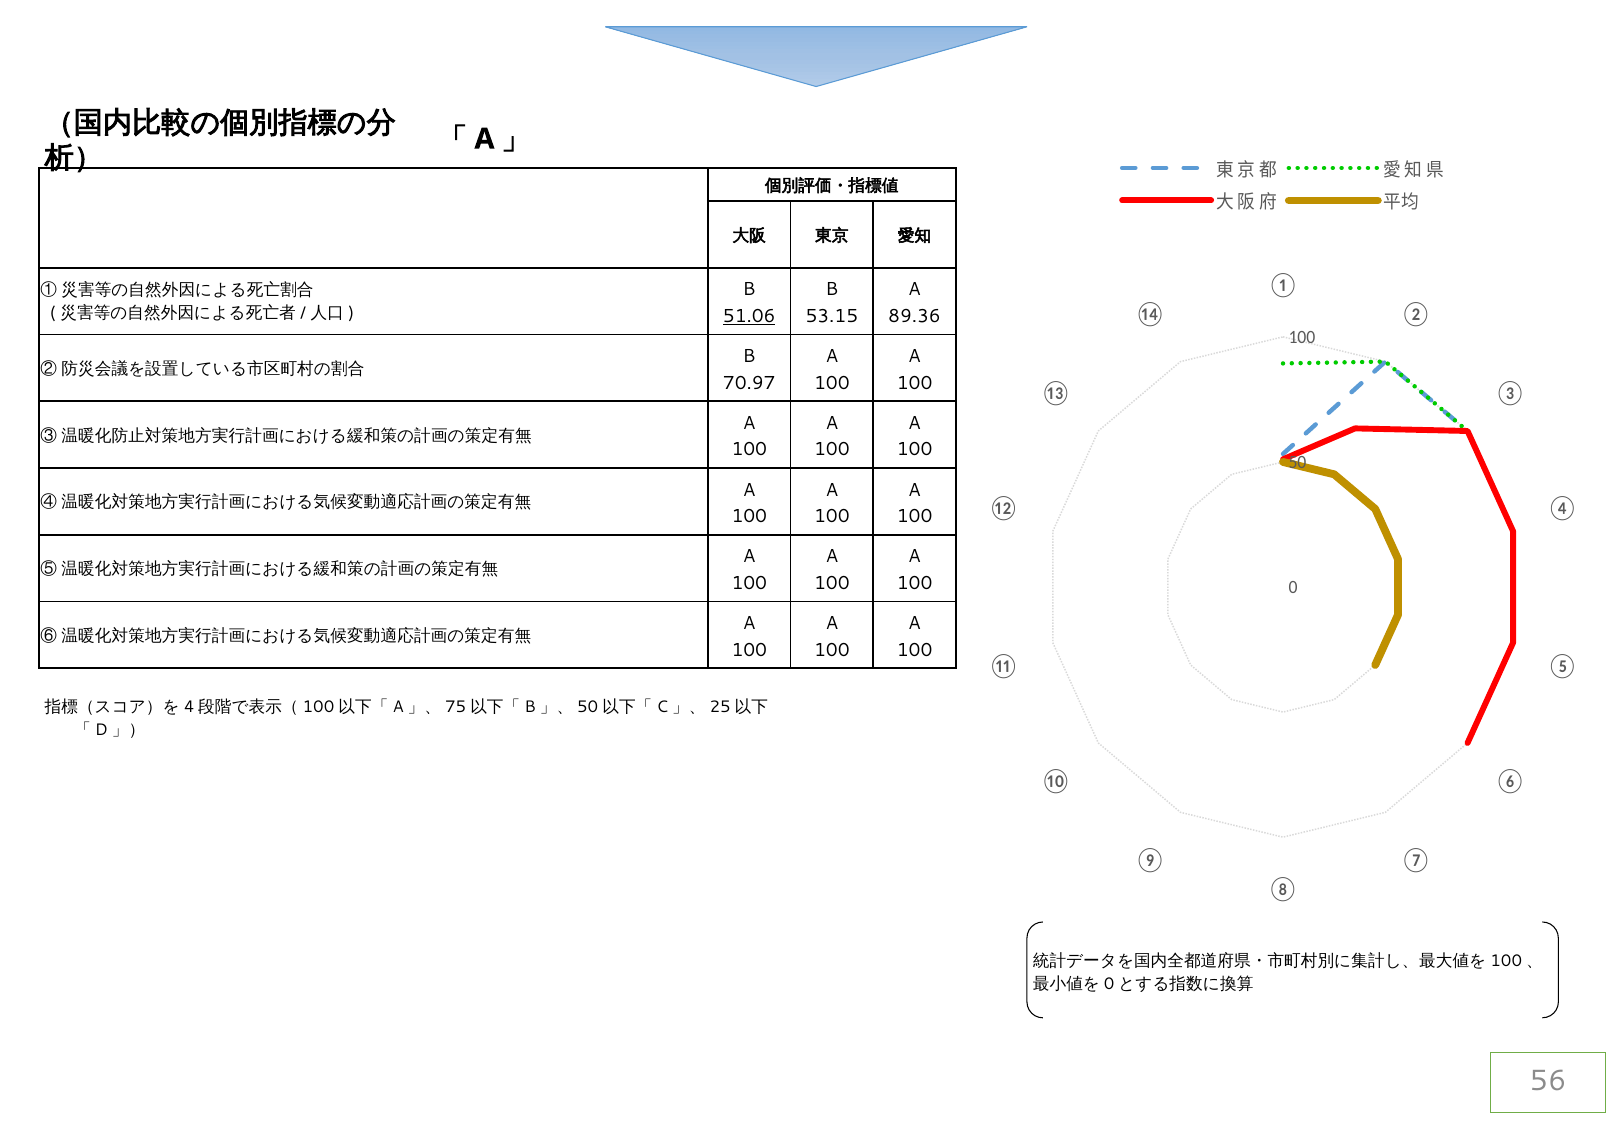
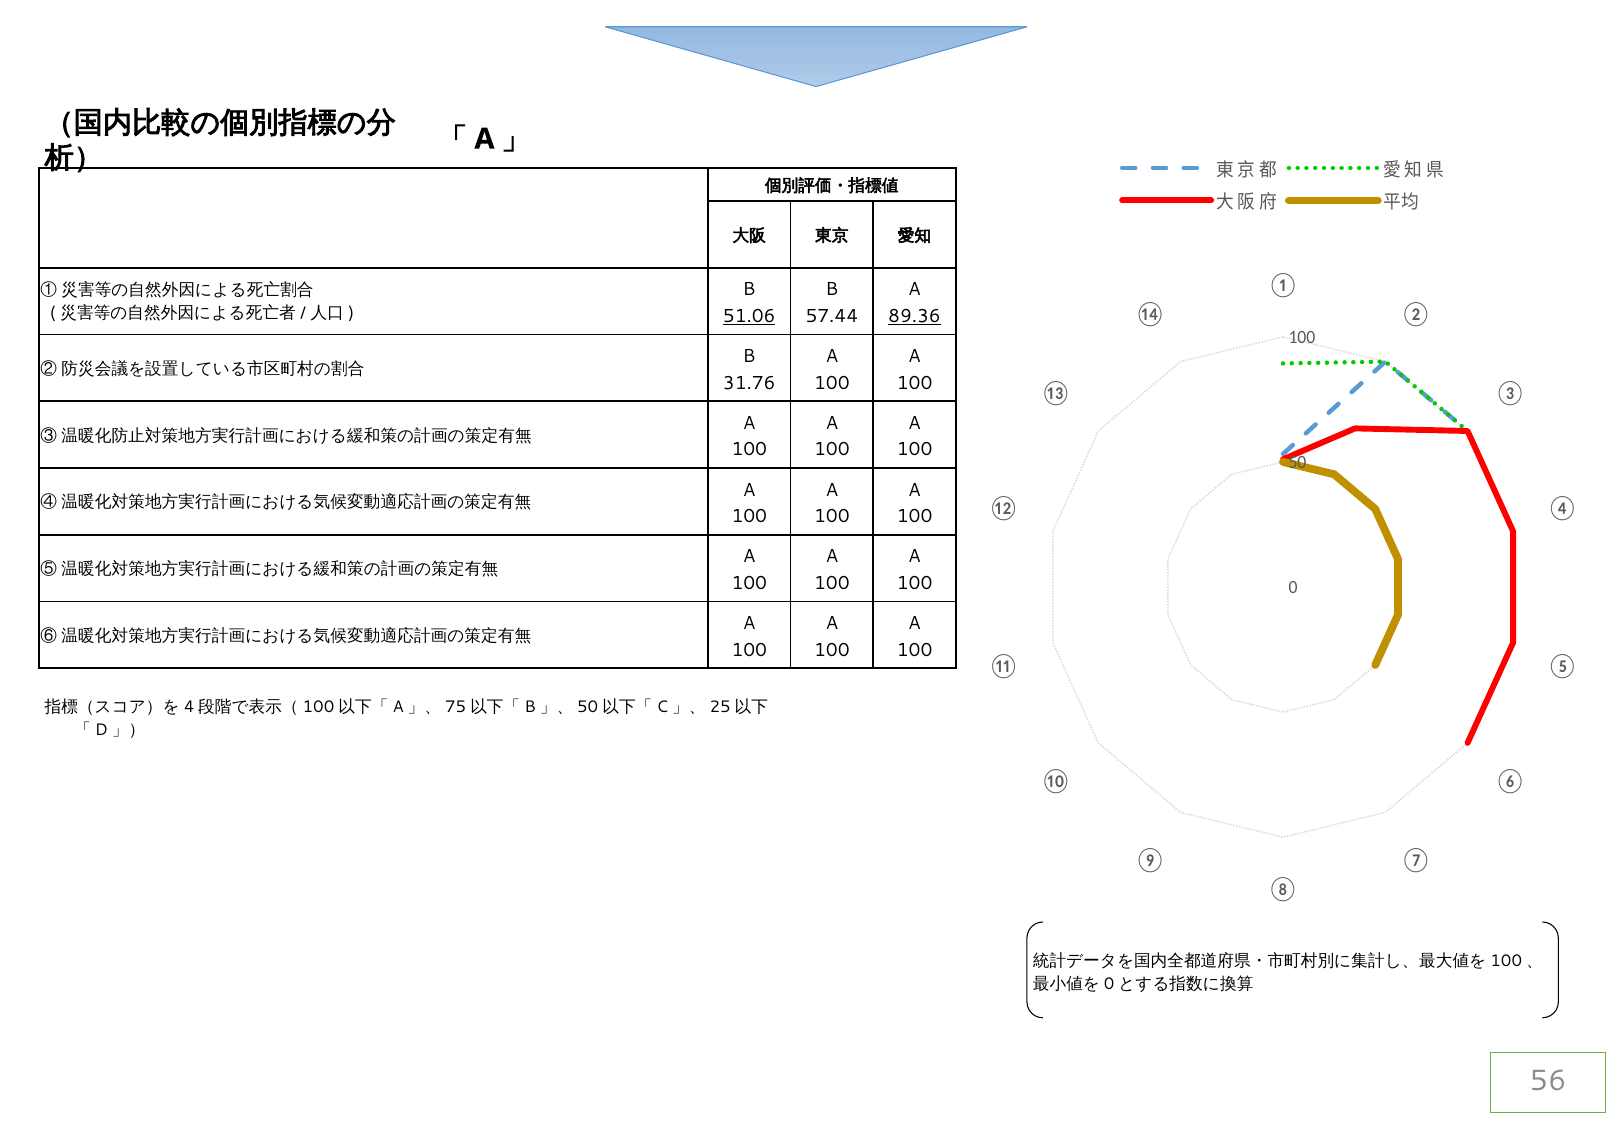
53.15: 53.15 -> 57.44
89.36 underline: none -> present
70.97: 70.97 -> 31.76
